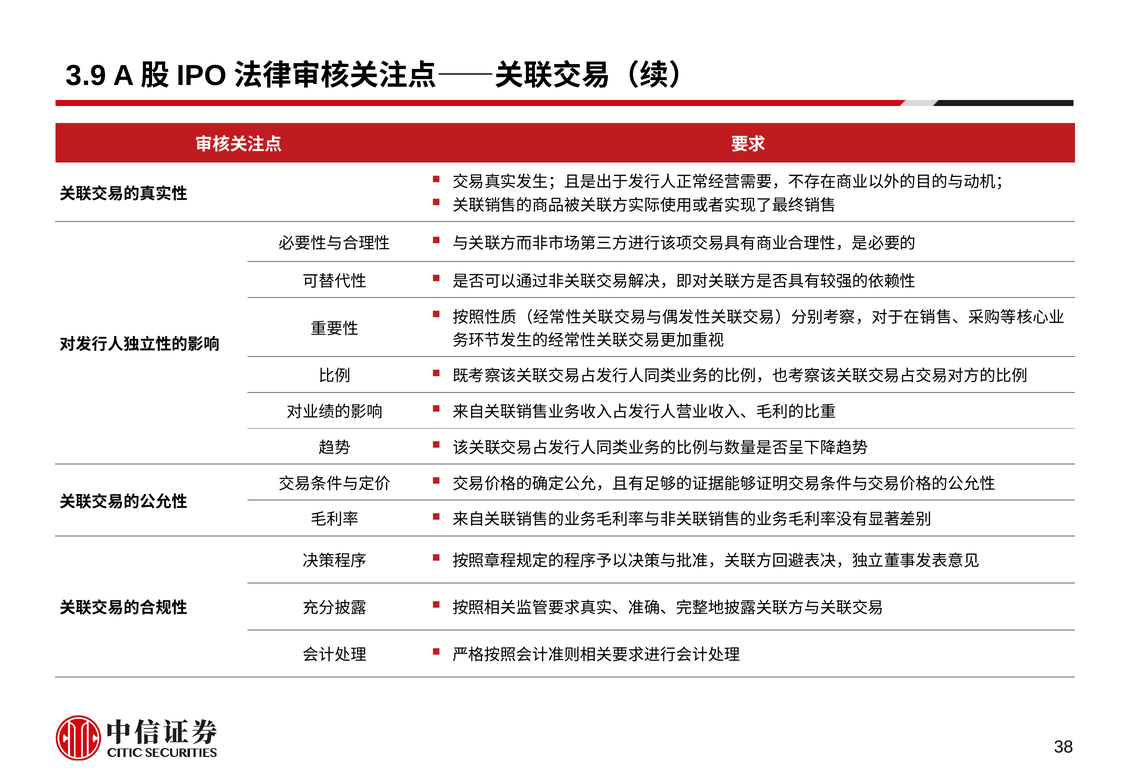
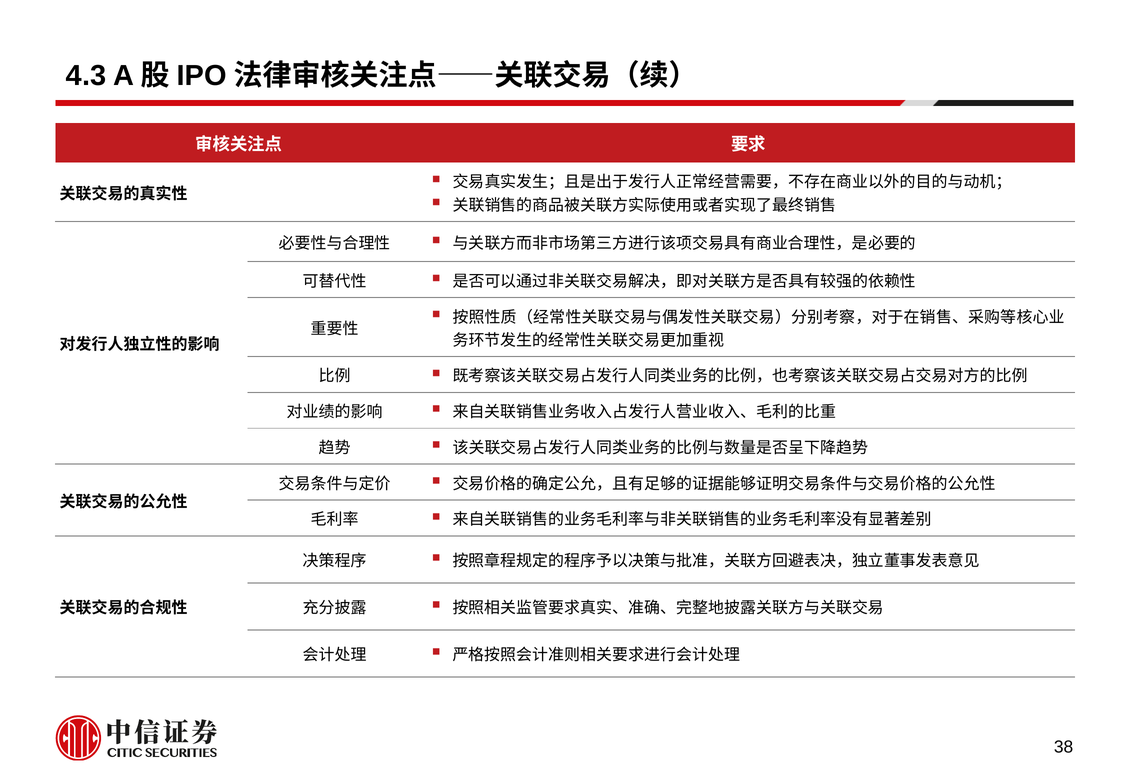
3.9: 3.9 -> 4.3
